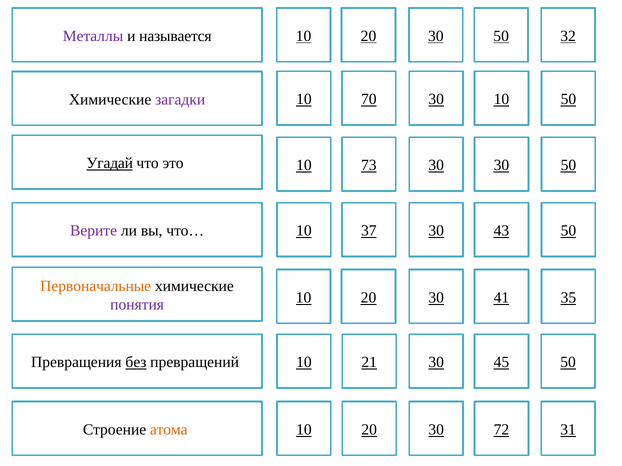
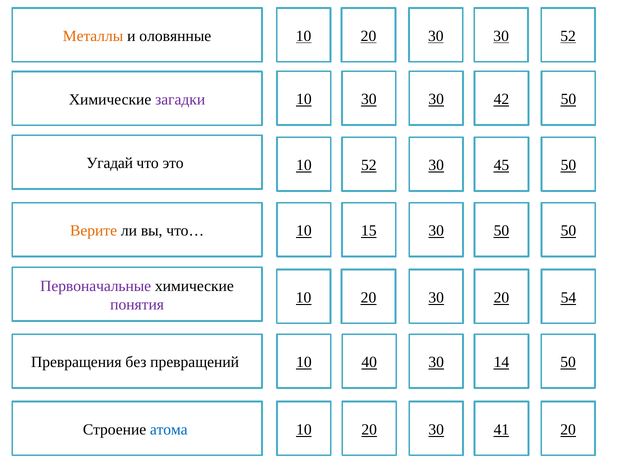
Металлы colour: purple -> orange
называется: называется -> оловянные
30 50: 50 -> 30
20 32: 32 -> 52
10 70: 70 -> 30
10 at (501, 99): 10 -> 42
Угадай underline: present -> none
10 73: 73 -> 52
30 30: 30 -> 45
Верите colour: purple -> orange
37: 37 -> 15
43 at (501, 231): 43 -> 50
Первоначальные colour: orange -> purple
30 41: 41 -> 20
35: 35 -> 54
без underline: present -> none
21: 21 -> 40
45: 45 -> 14
атома colour: orange -> blue
72: 72 -> 41
20 31: 31 -> 20
